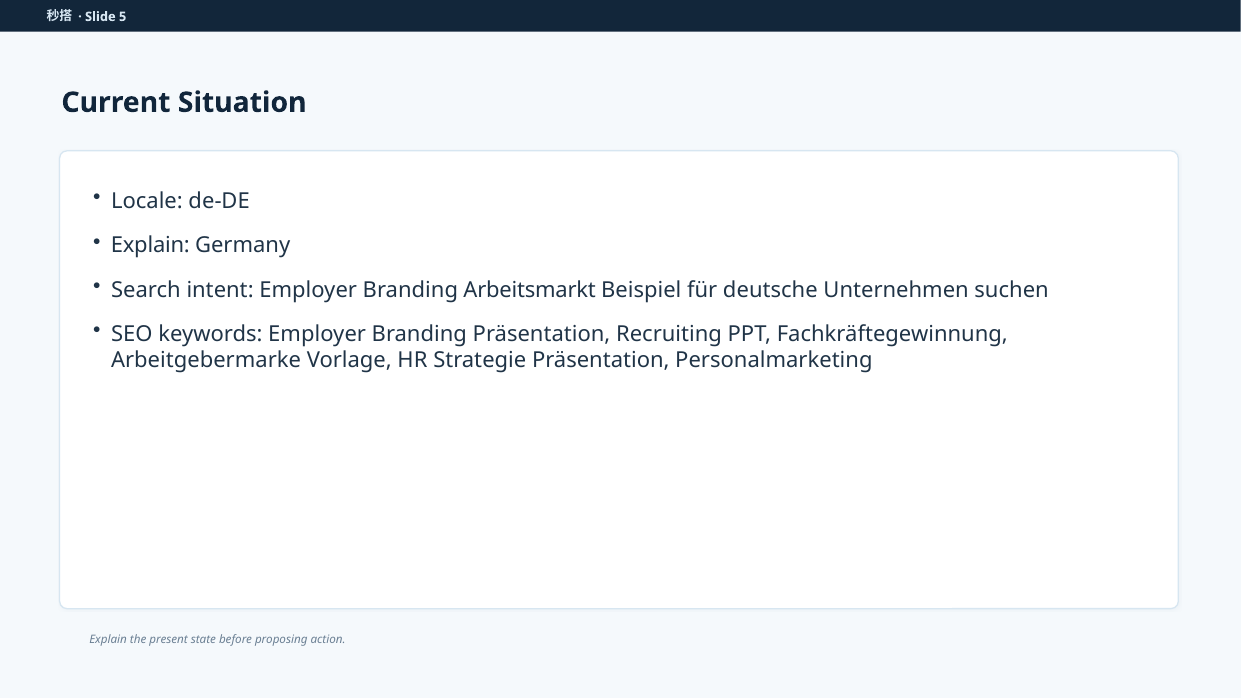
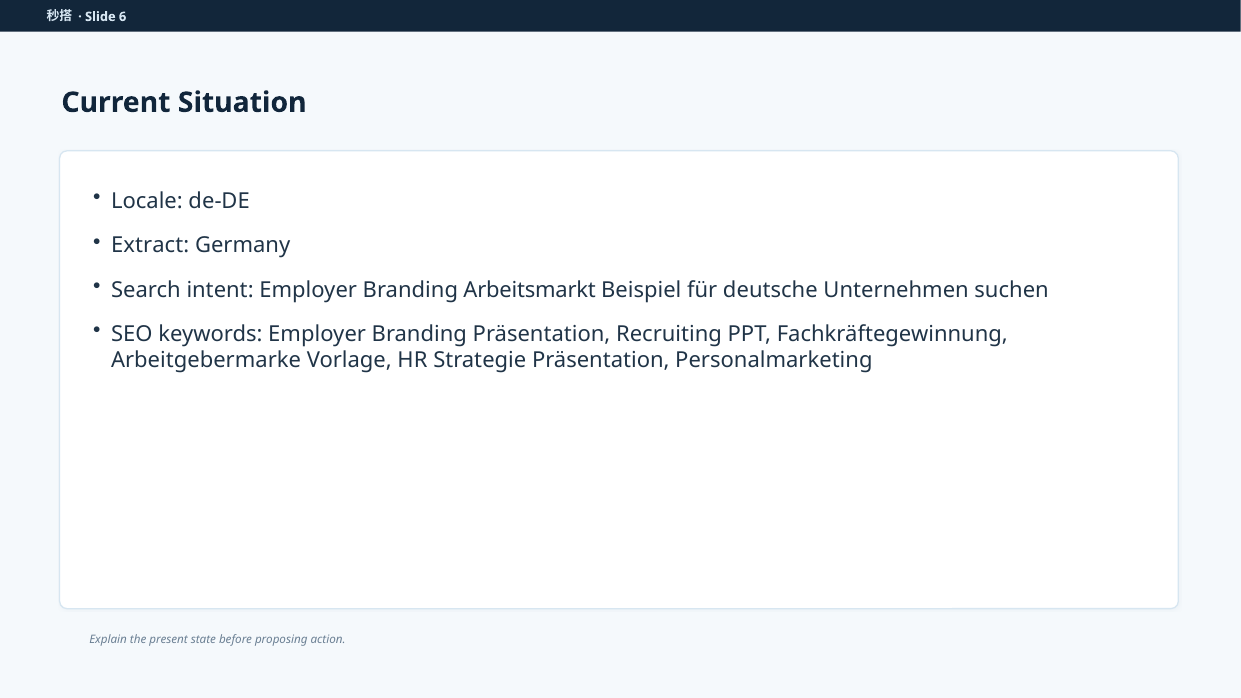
5: 5 -> 6
Explain at (150, 245): Explain -> Extract
